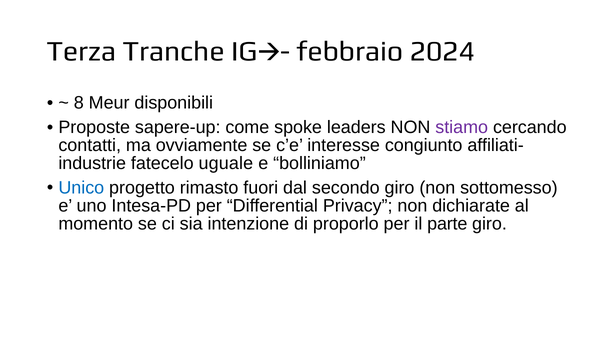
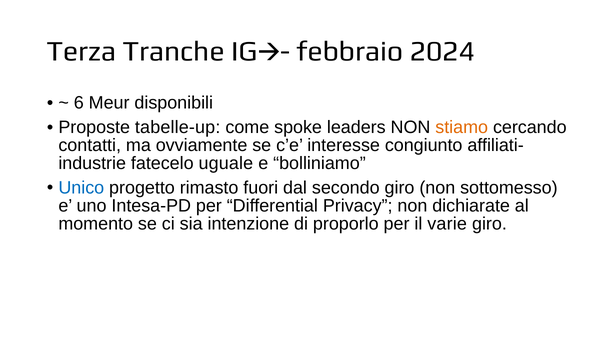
8: 8 -> 6
sapere-up: sapere-up -> tabelle-up
stiamo colour: purple -> orange
parte: parte -> varie
